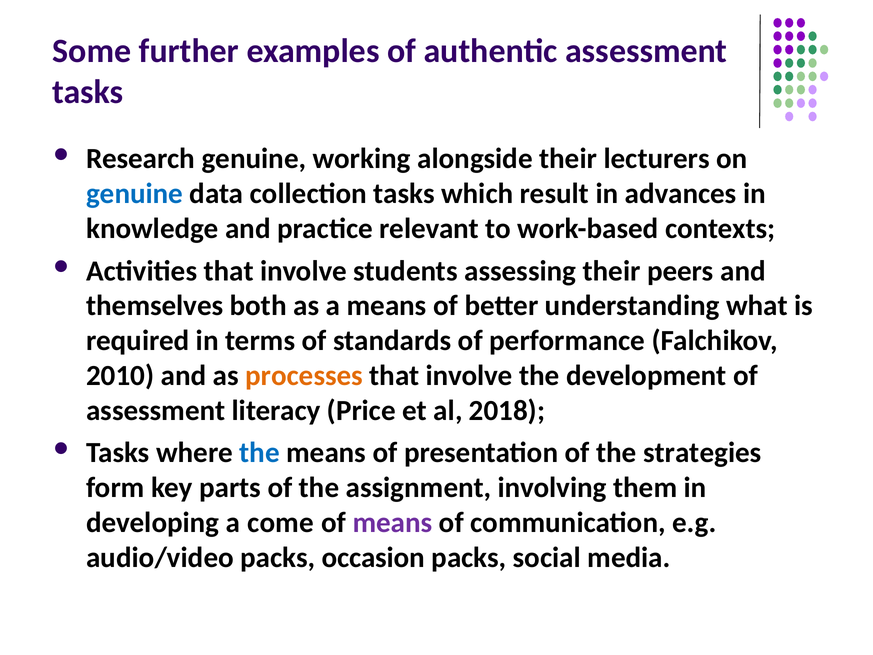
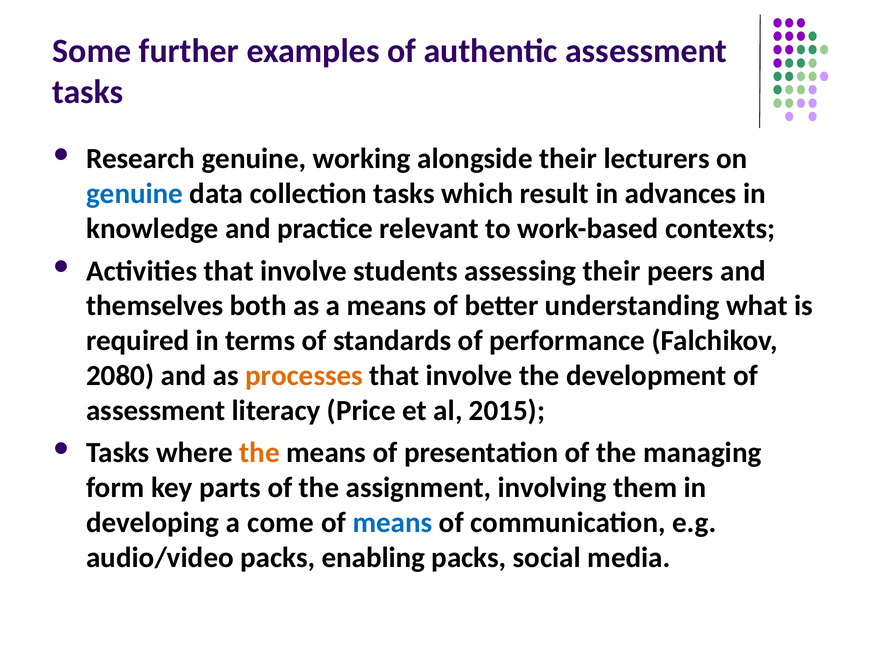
2010: 2010 -> 2080
2018: 2018 -> 2015
the at (260, 453) colour: blue -> orange
strategies: strategies -> managing
means at (393, 523) colour: purple -> blue
occasion: occasion -> enabling
